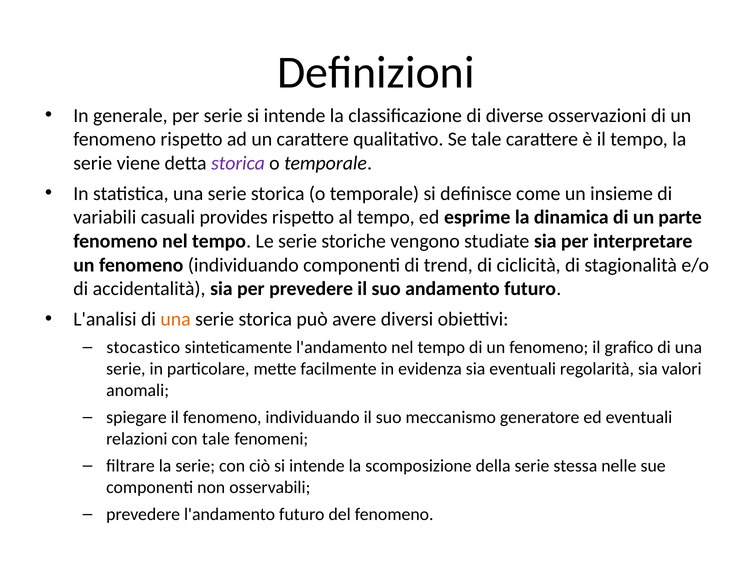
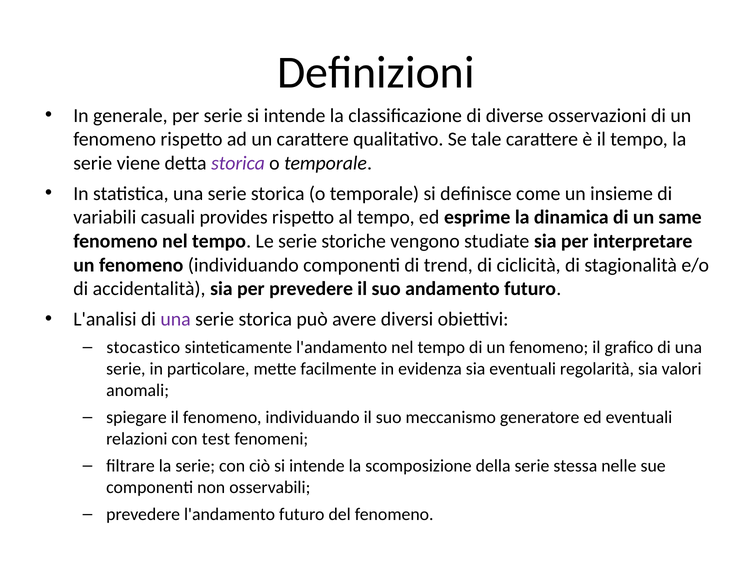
parte: parte -> same
una at (176, 319) colour: orange -> purple
con tale: tale -> test
